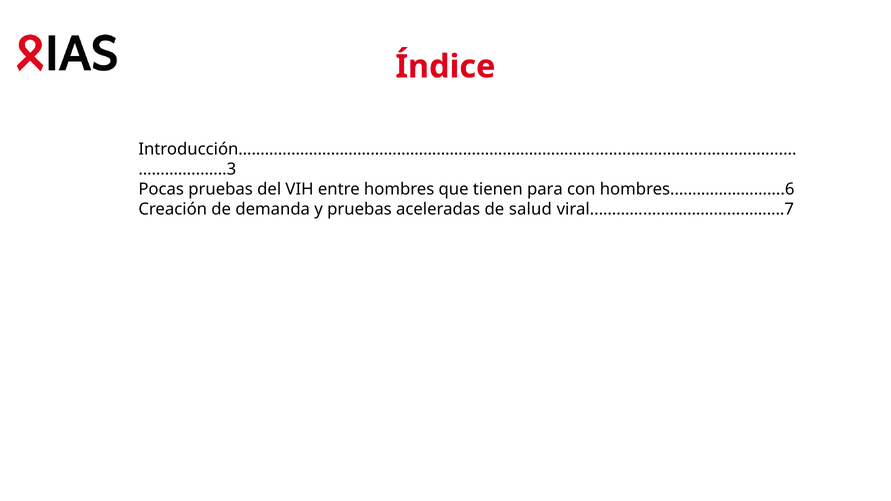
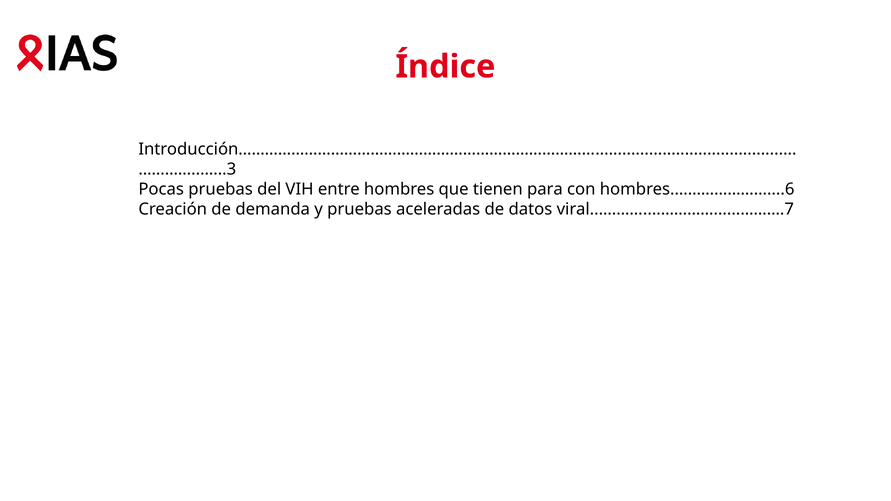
salud: salud -> datos
